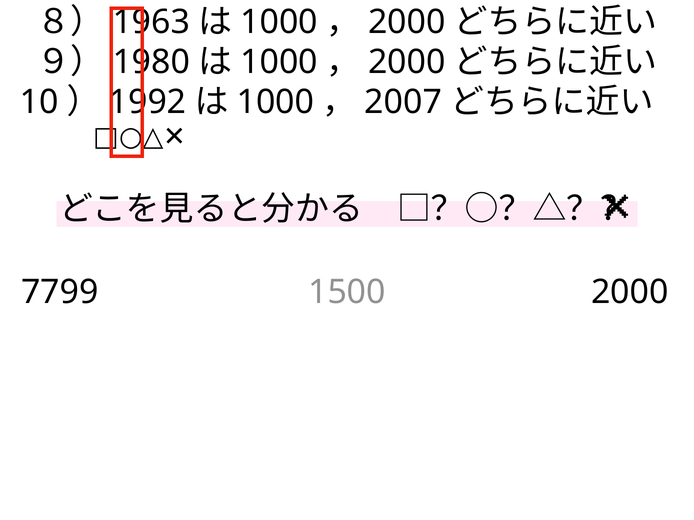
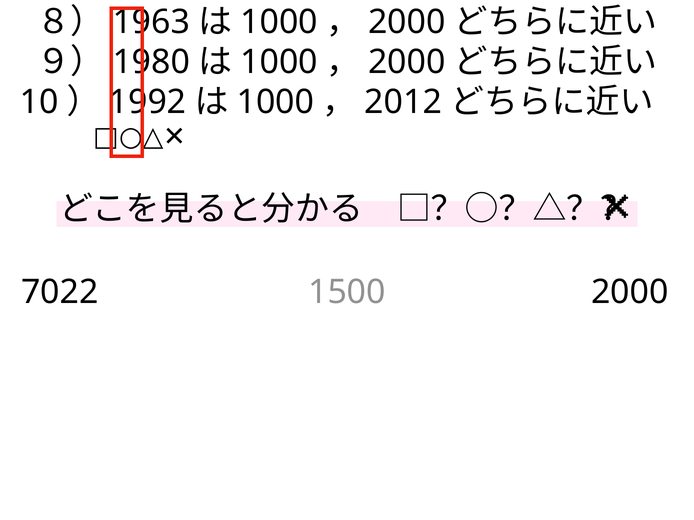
2007: 2007 -> 2012
7799: 7799 -> 7022
